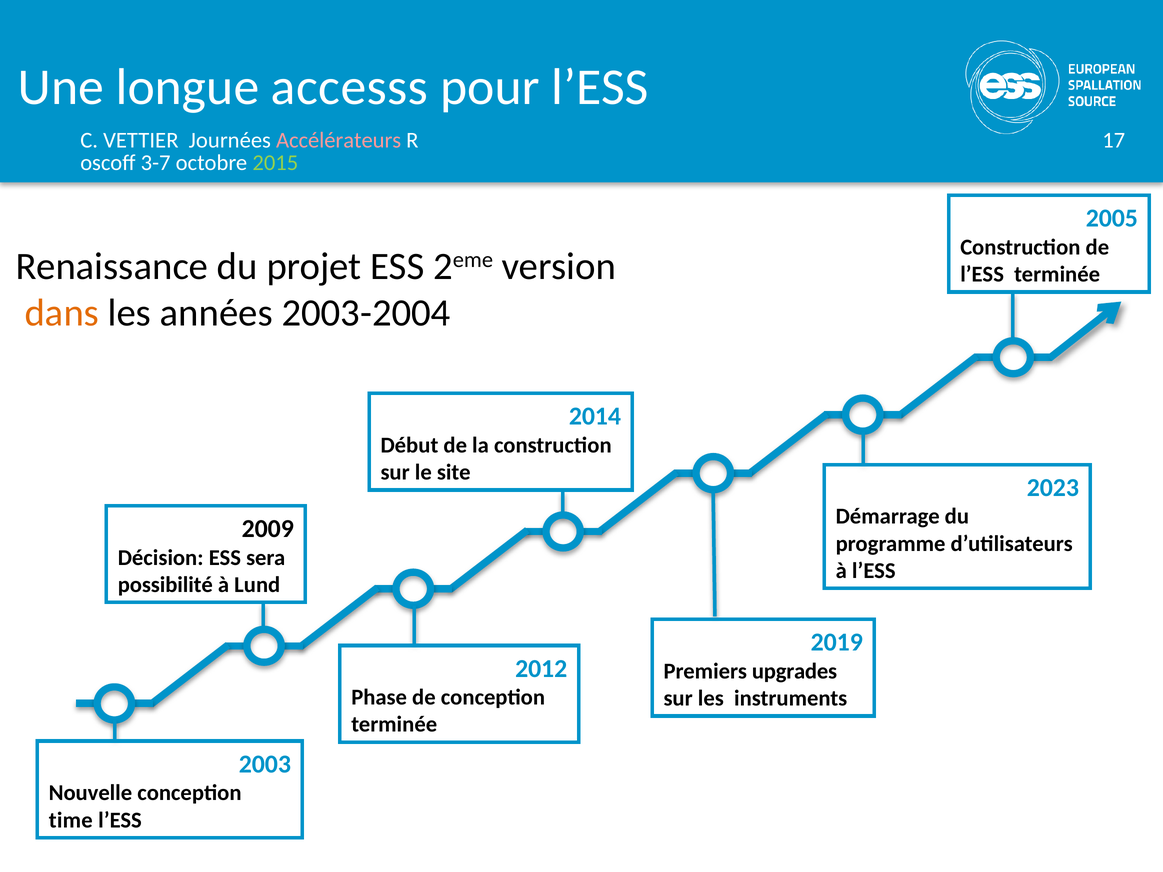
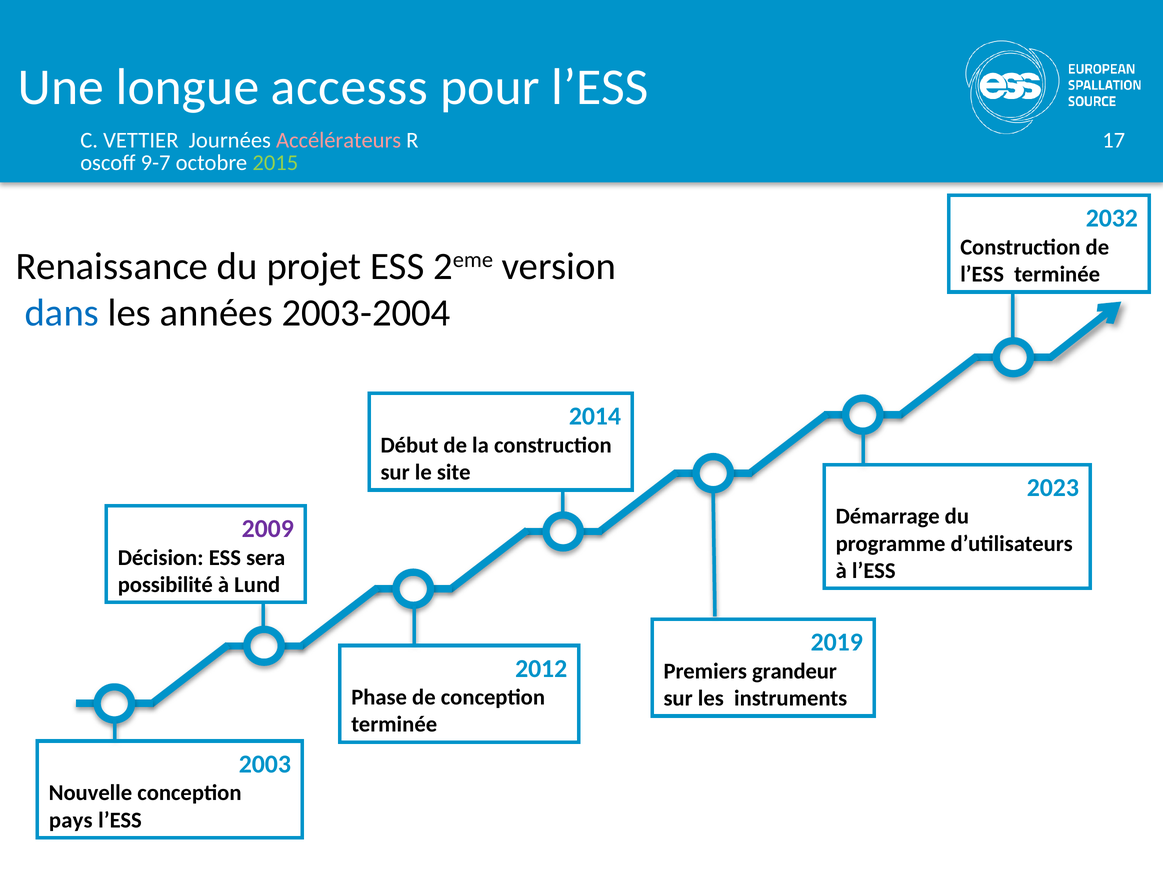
3-7: 3-7 -> 9-7
2005: 2005 -> 2032
dans colour: orange -> blue
2009 colour: black -> purple
upgrades: upgrades -> grandeur
time: time -> pays
